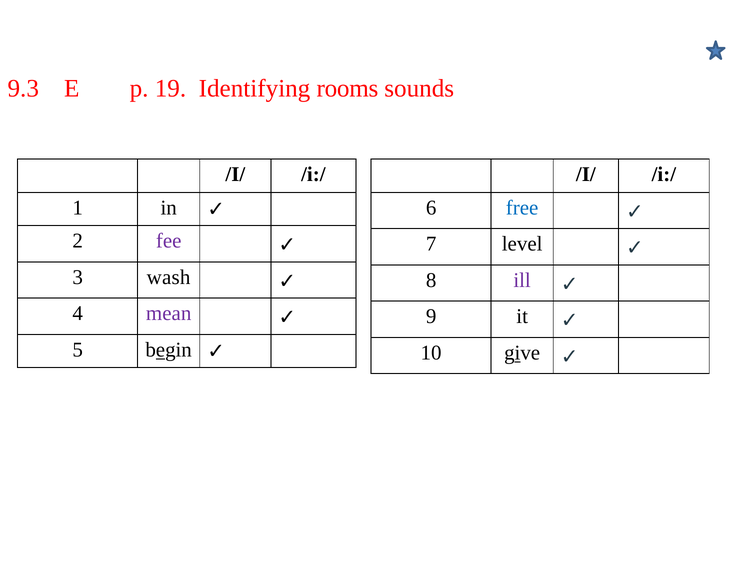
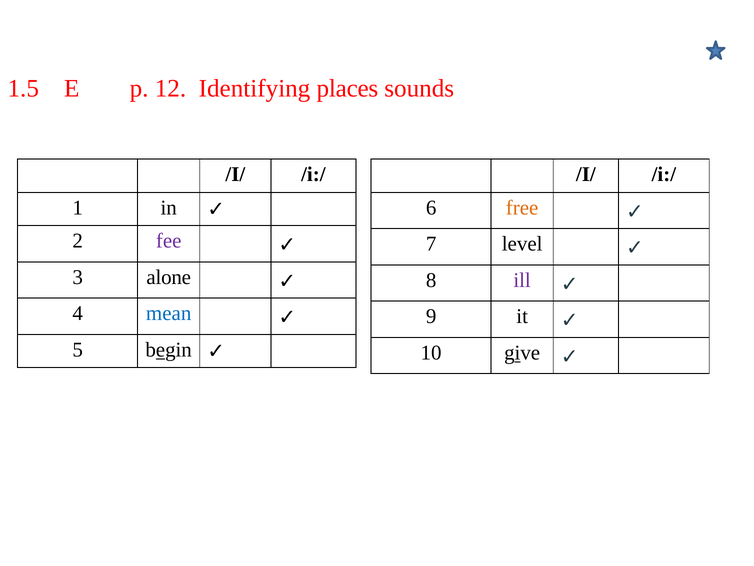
9.3: 9.3 -> 1.5
19: 19 -> 12
rooms: rooms -> places
free colour: blue -> orange
wash: wash -> alone
mean colour: purple -> blue
